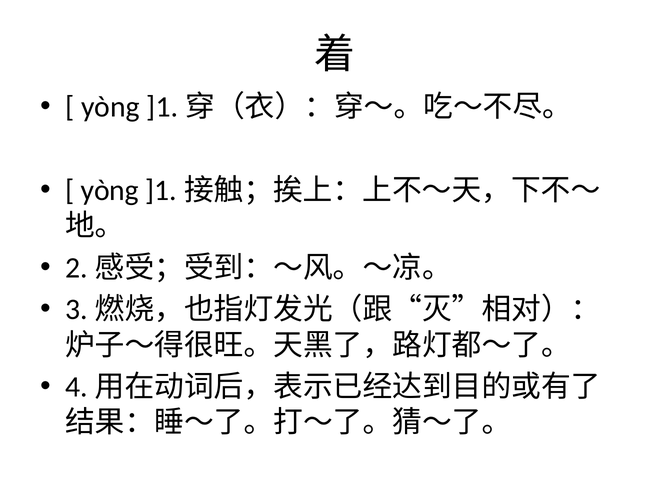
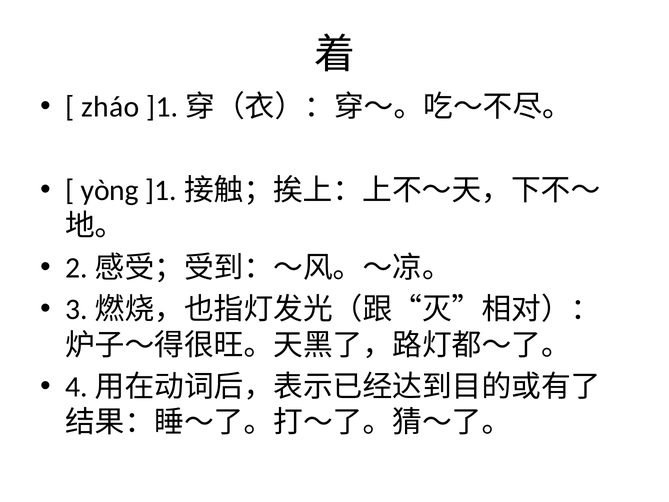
yòng at (110, 107): yòng -> zháo
